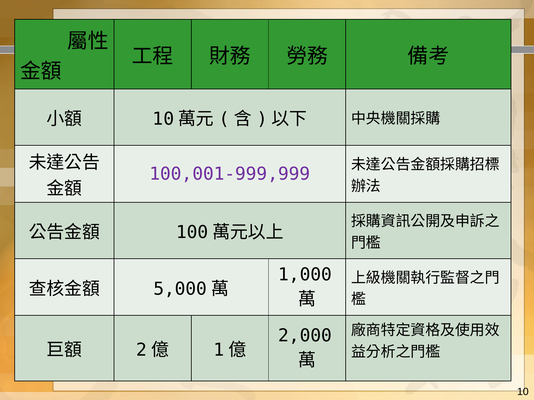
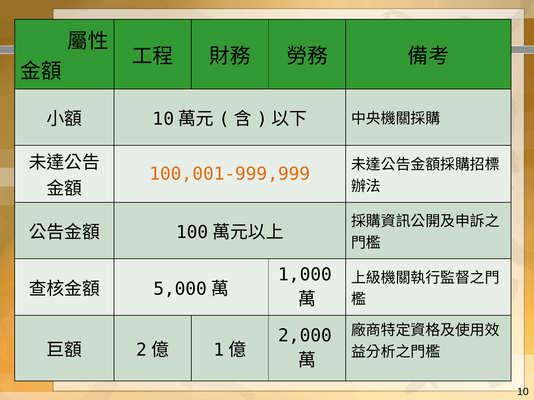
100,001-999,999 colour: purple -> orange
